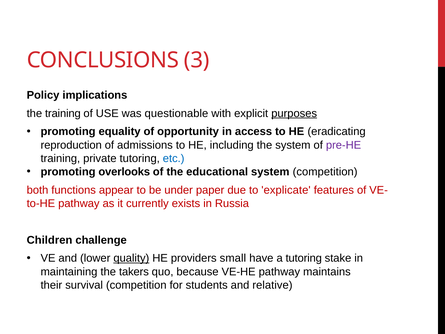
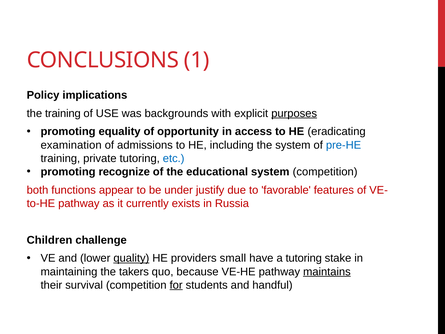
3: 3 -> 1
questionable: questionable -> backgrounds
reproduction: reproduction -> examination
pre-HE colour: purple -> blue
overlooks: overlooks -> recognize
paper: paper -> justify
explicate: explicate -> favorable
maintains underline: none -> present
for underline: none -> present
relative: relative -> handful
